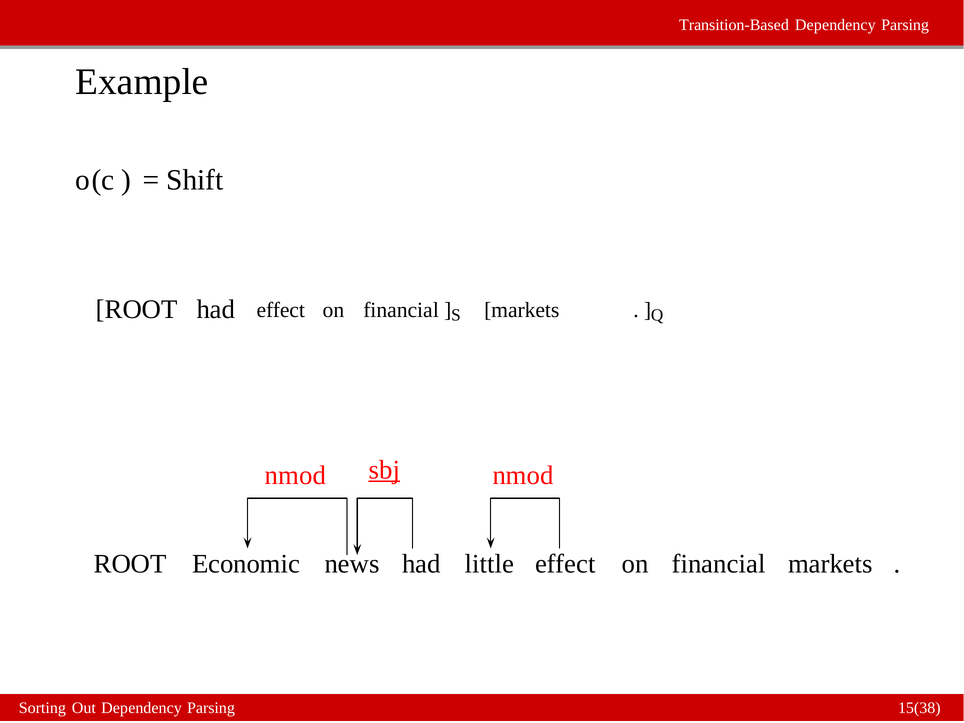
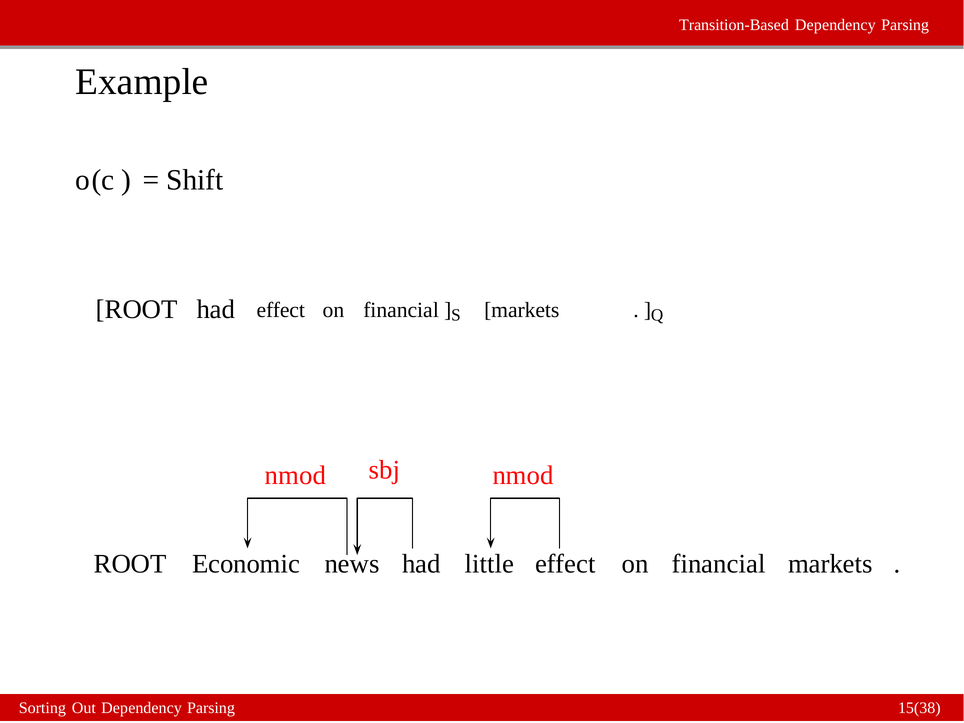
sbj underline: present -> none
